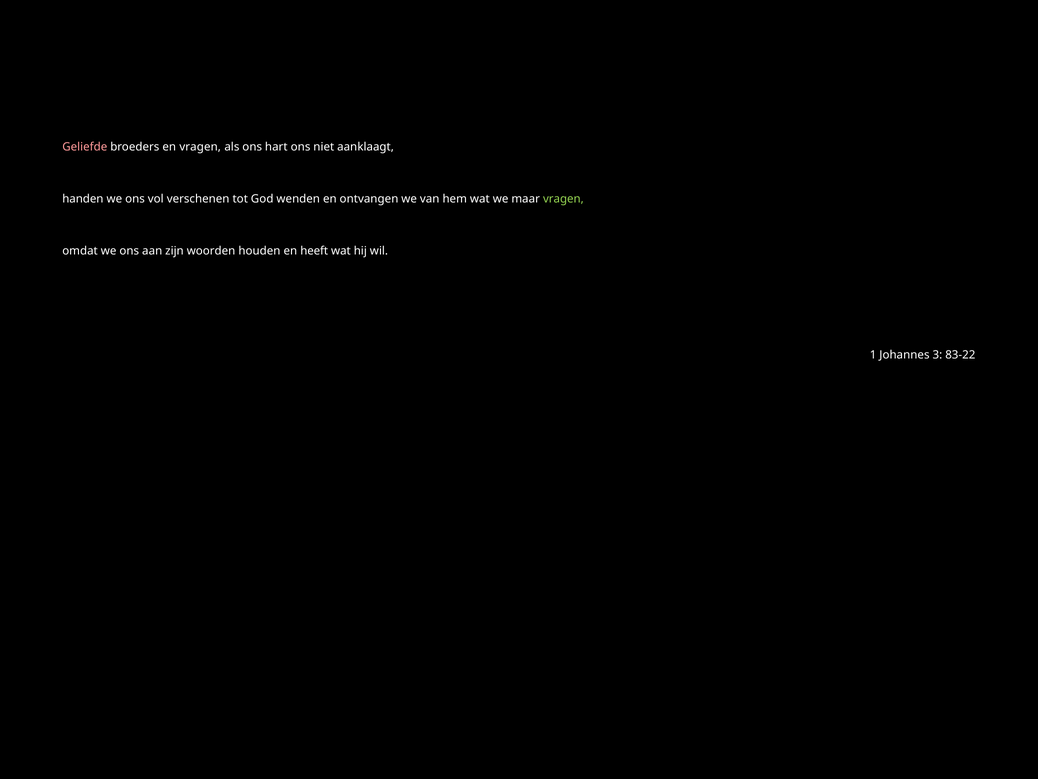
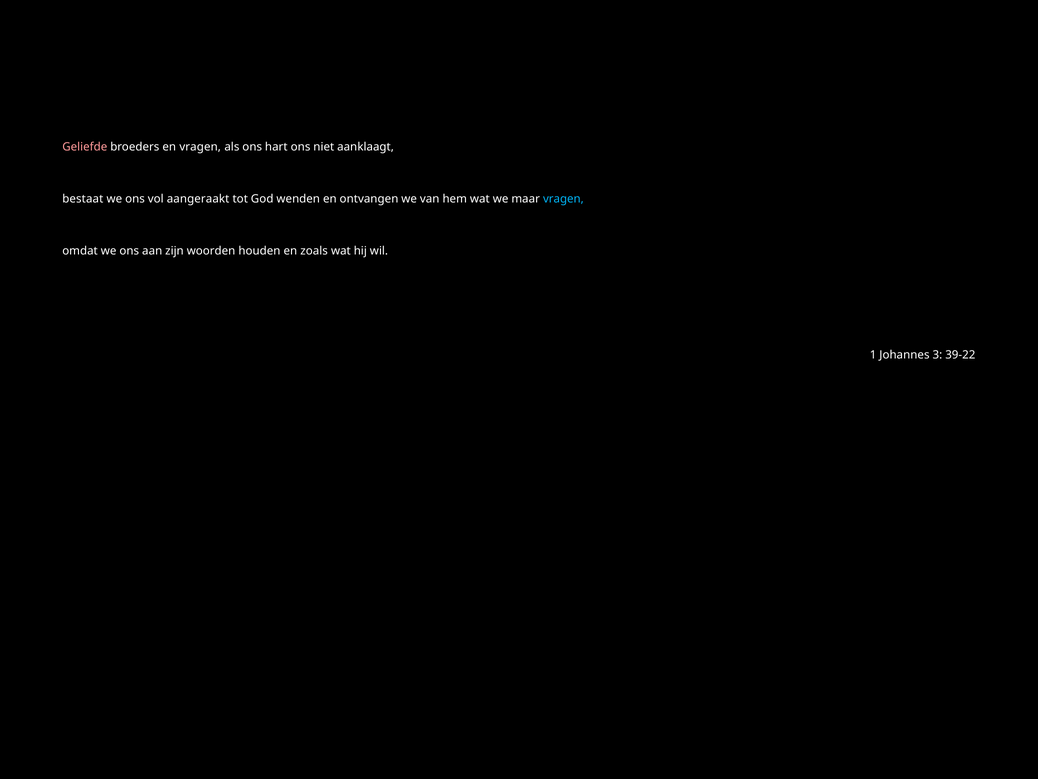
handen: handen -> bestaat
verschenen: verschenen -> aangeraakt
vragen at (563, 199) colour: light green -> light blue
heeft: heeft -> zoals
83-22: 83-22 -> 39-22
